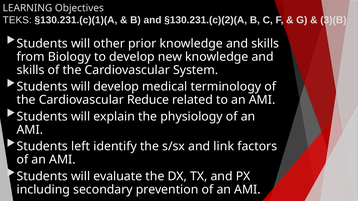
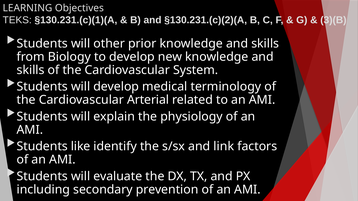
Reduce: Reduce -> Arterial
left: left -> like
